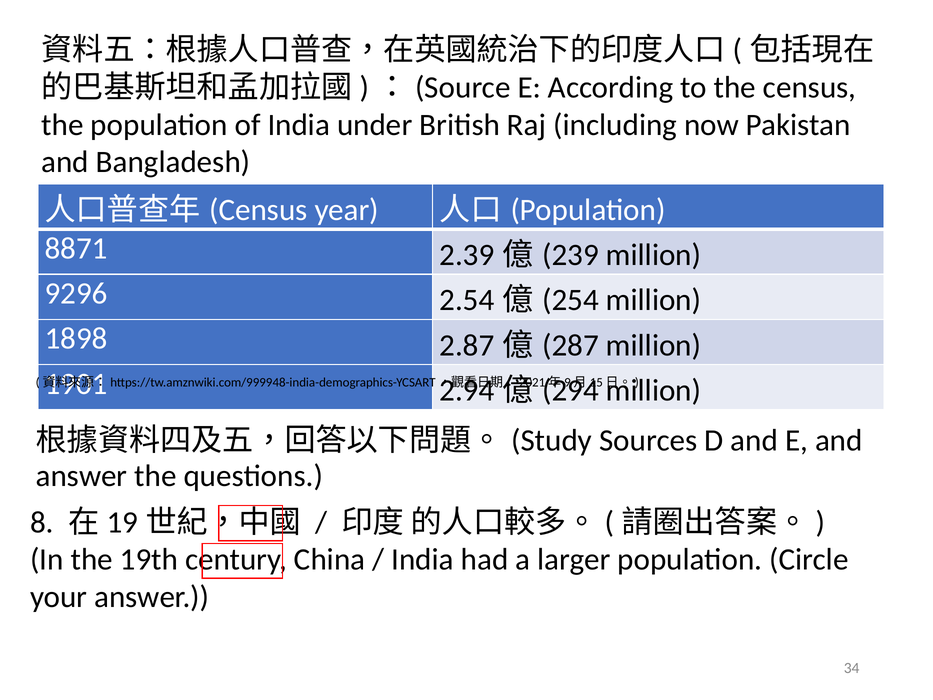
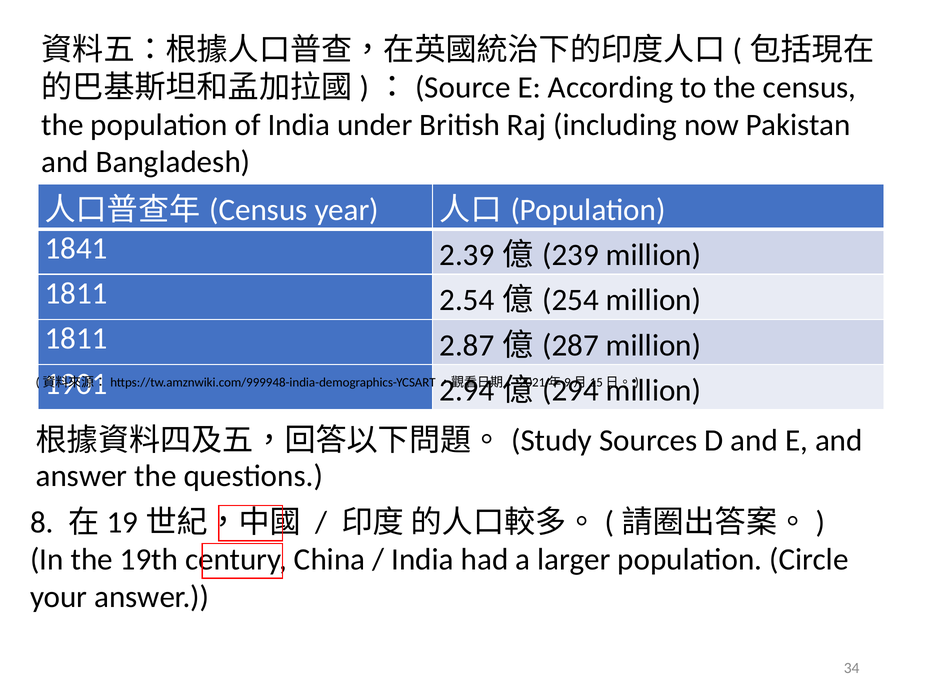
8871: 8871 -> 1841
9296 at (76, 293): 9296 -> 1811
1898 at (76, 339): 1898 -> 1811
